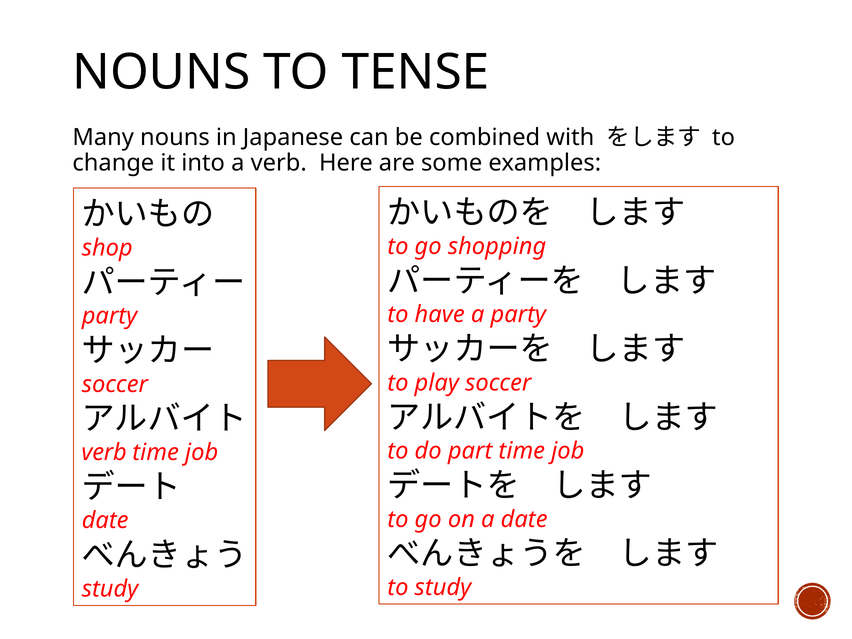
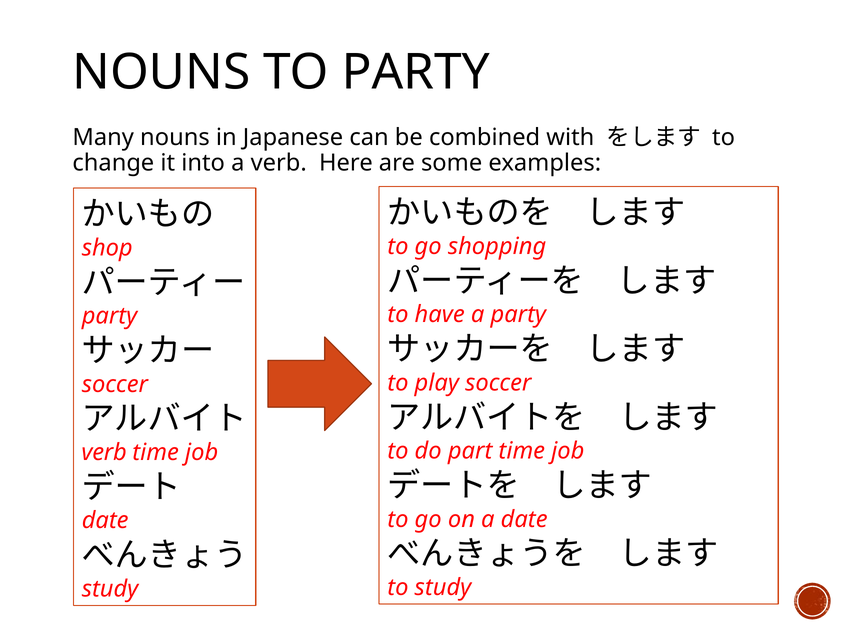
TO TENSE: TENSE -> PARTY
